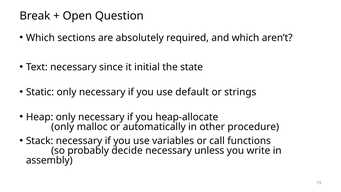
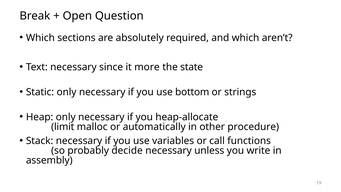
initial: initial -> more
default: default -> bottom
only at (63, 127): only -> limit
